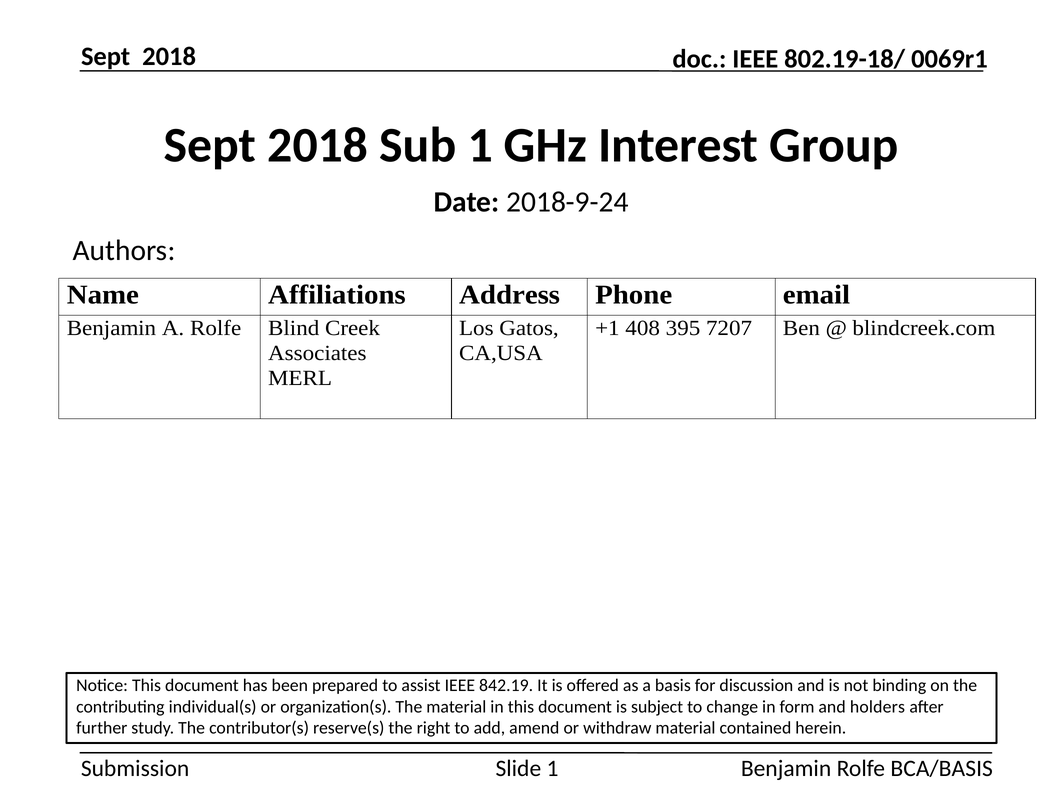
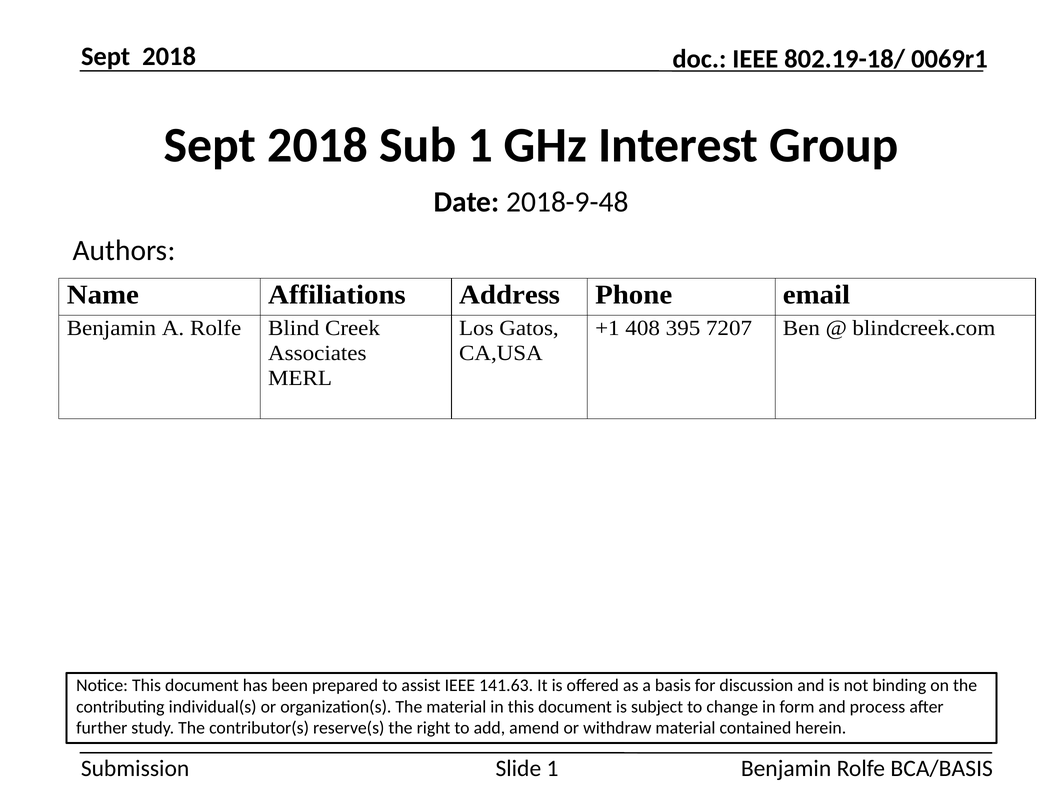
2018-9-24: 2018-9-24 -> 2018-9-48
842.19: 842.19 -> 141.63
holders: holders -> process
